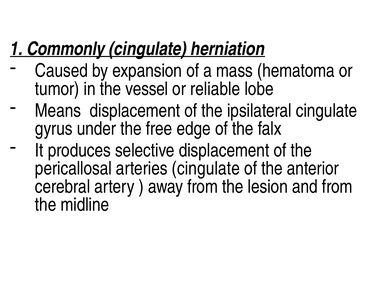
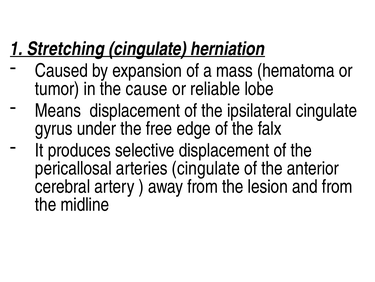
Commonly: Commonly -> Stretching
vessel: vessel -> cause
